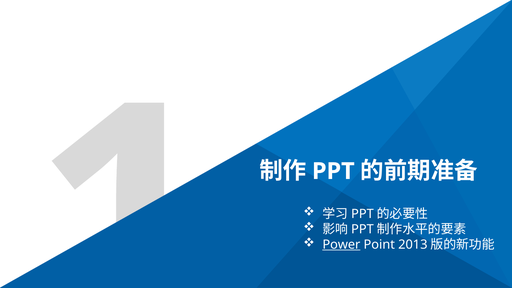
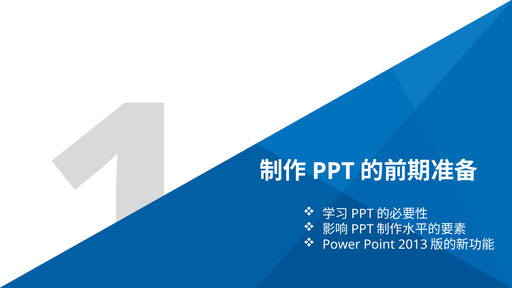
Power underline: present -> none
